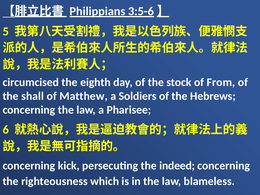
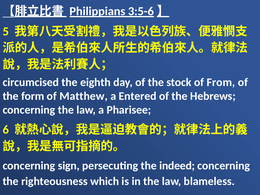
shall: shall -> form
Soldiers: Soldiers -> Entered
kick: kick -> sign
